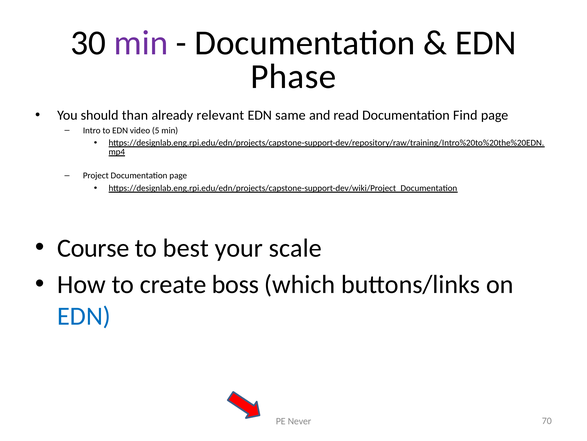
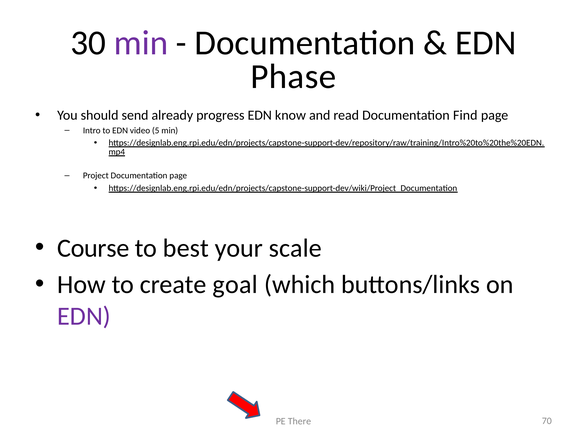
than: than -> send
relevant: relevant -> progress
same: same -> know
boss: boss -> goal
EDN at (84, 316) colour: blue -> purple
Never: Never -> There
